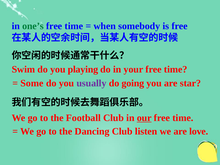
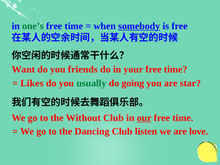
somebody underline: none -> present
Swim: Swim -> Want
playing: playing -> friends
Some: Some -> Likes
usually colour: purple -> green
Football: Football -> Without
